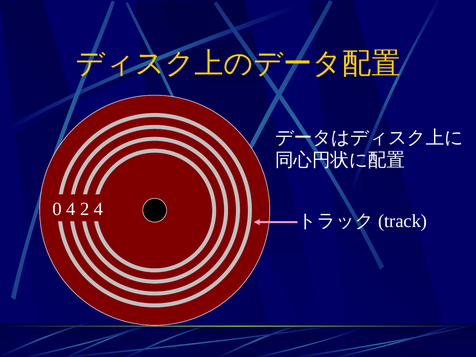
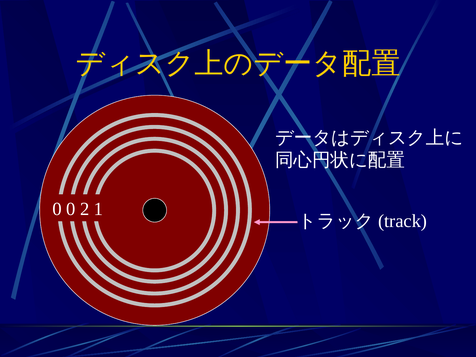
0 4: 4 -> 0
2 4: 4 -> 1
